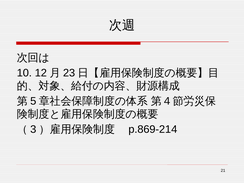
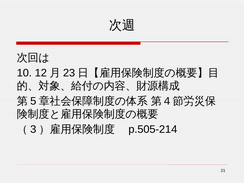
p.869-214: p.869-214 -> p.505-214
